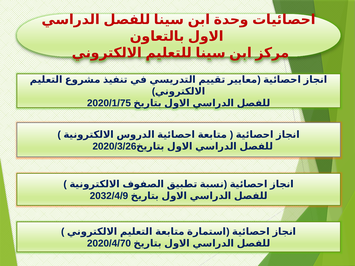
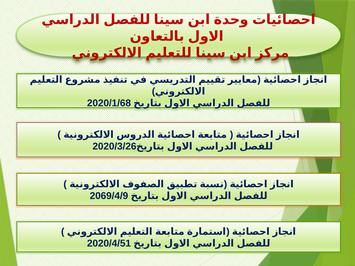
2020/1/75: 2020/1/75 -> 2020/1/68
2032/4/9: 2032/4/9 -> 2069/4/9
2020/4/70: 2020/4/70 -> 2020/4/51
